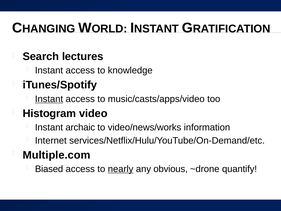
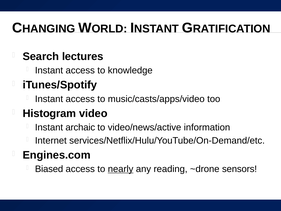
Instant at (49, 99) underline: present -> none
video/news/works: video/news/works -> video/news/active
Multiple.com: Multiple.com -> Engines.com
obvious: obvious -> reading
quantify: quantify -> sensors
